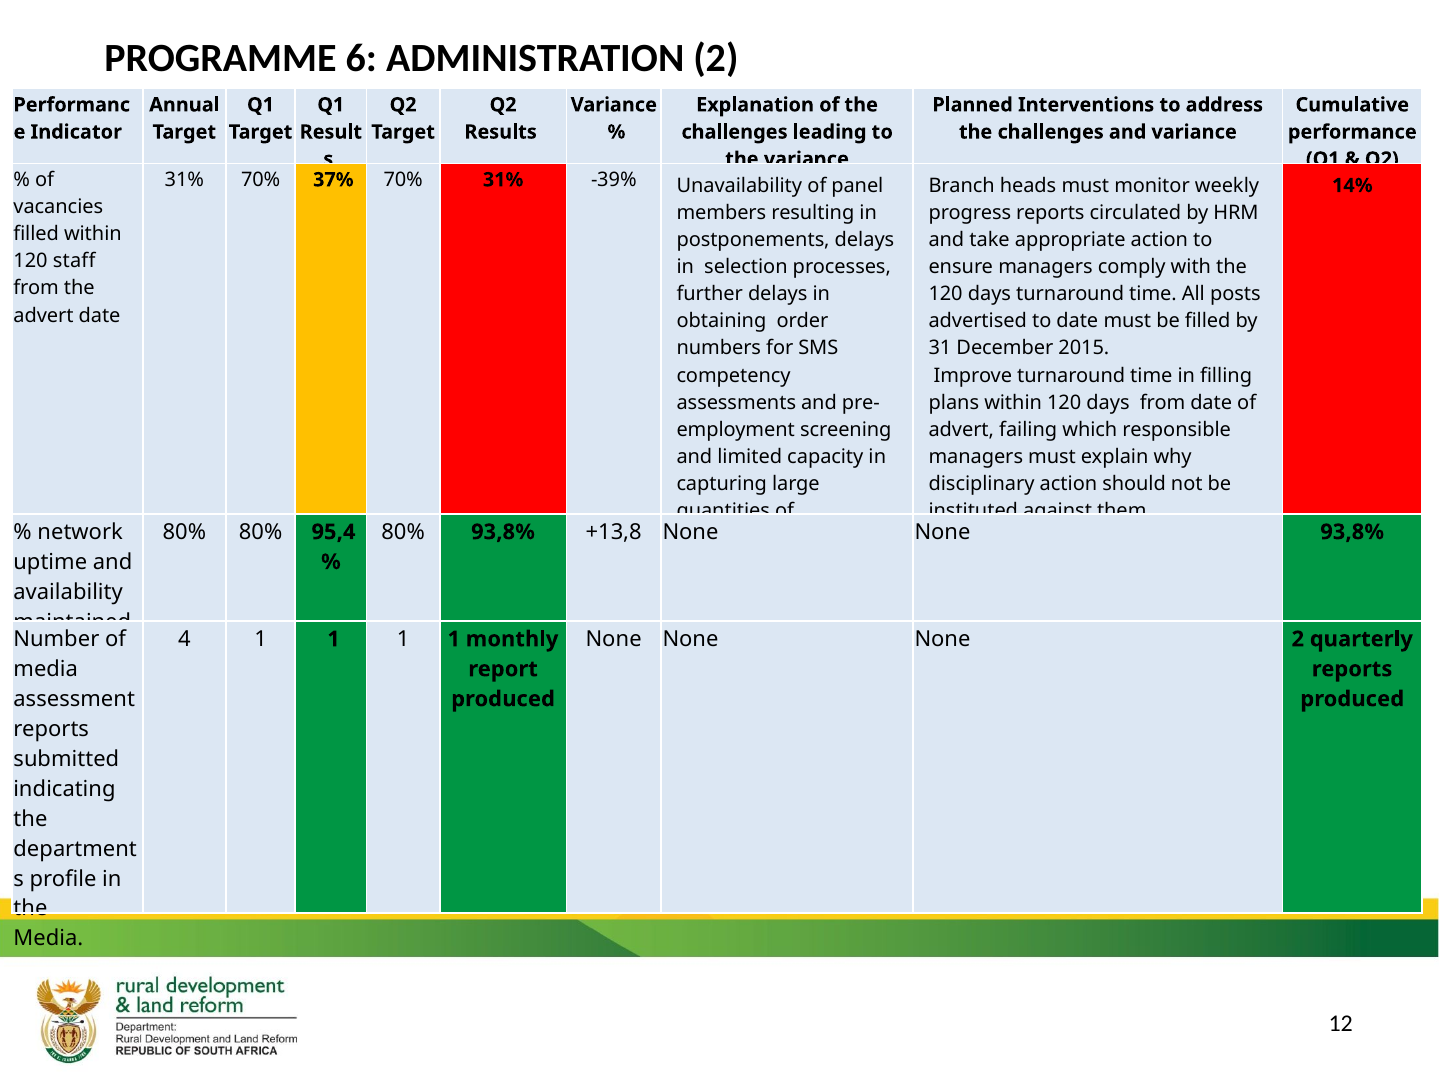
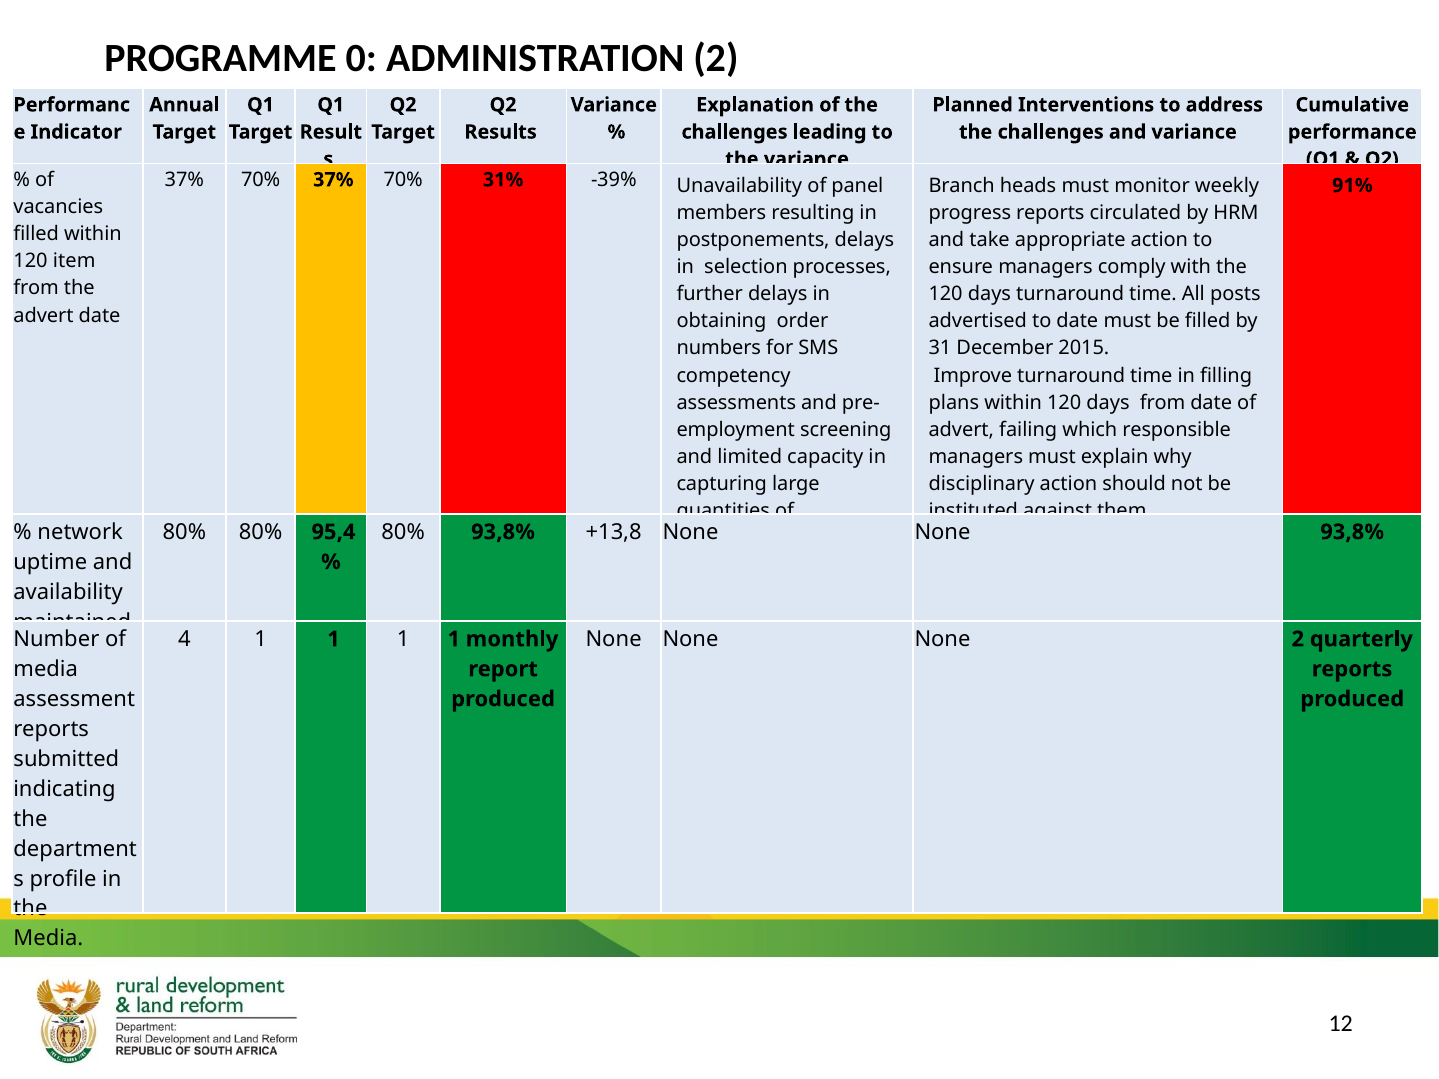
6: 6 -> 0
31% at (184, 180): 31% -> 37%
14%: 14% -> 91%
staff: staff -> item
